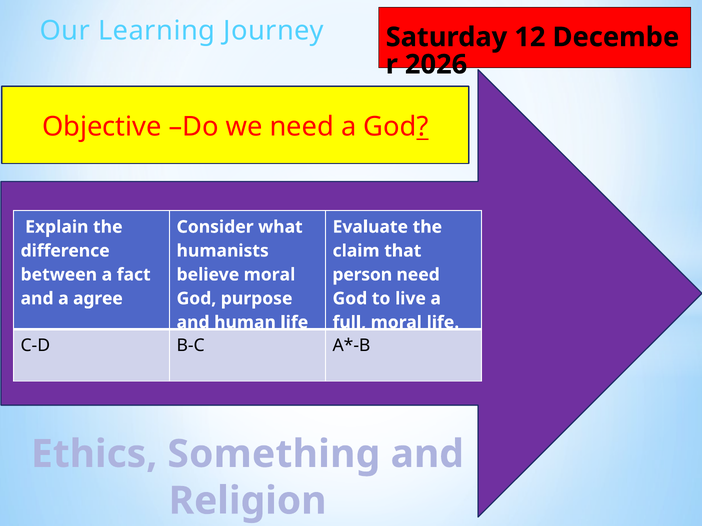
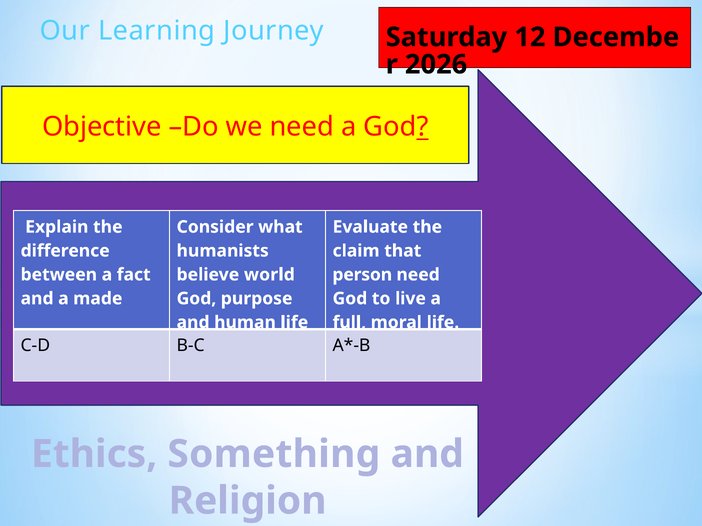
believe moral: moral -> world
agree: agree -> made
